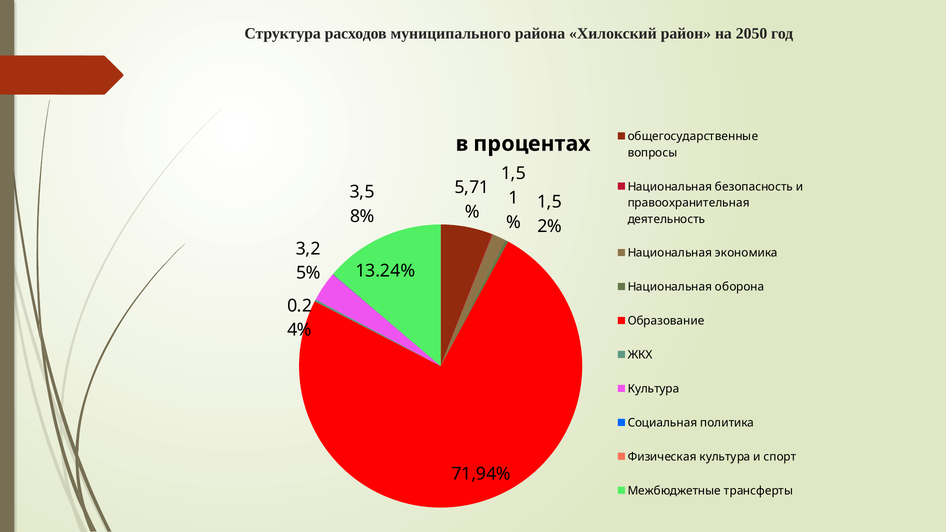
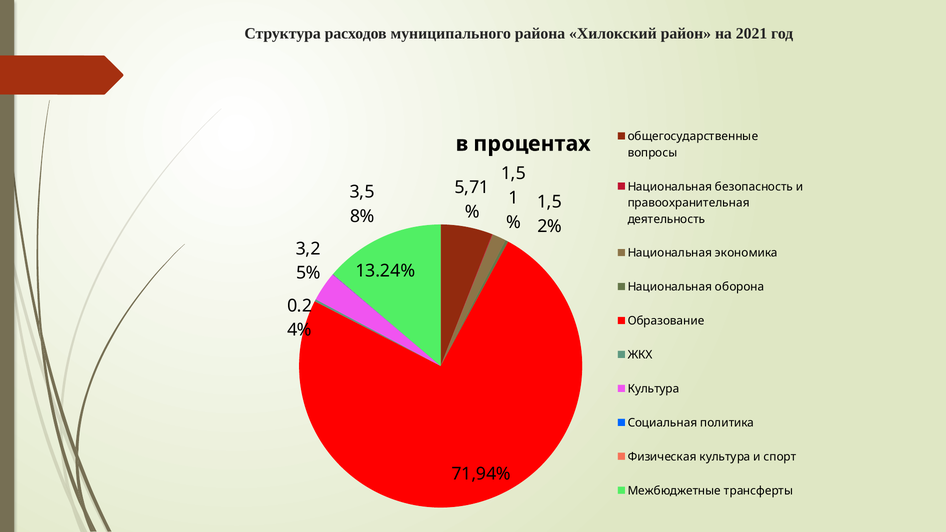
2050: 2050 -> 2021
